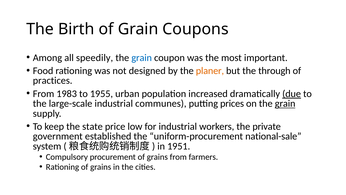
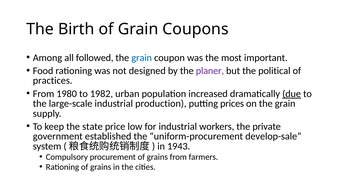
speedily: speedily -> followed
planer colour: orange -> purple
through: through -> political
1983: 1983 -> 1980
1955: 1955 -> 1982
communes: communes -> production
grain at (285, 103) underline: present -> none
national-sale: national-sale -> develop-sale
1951: 1951 -> 1943
